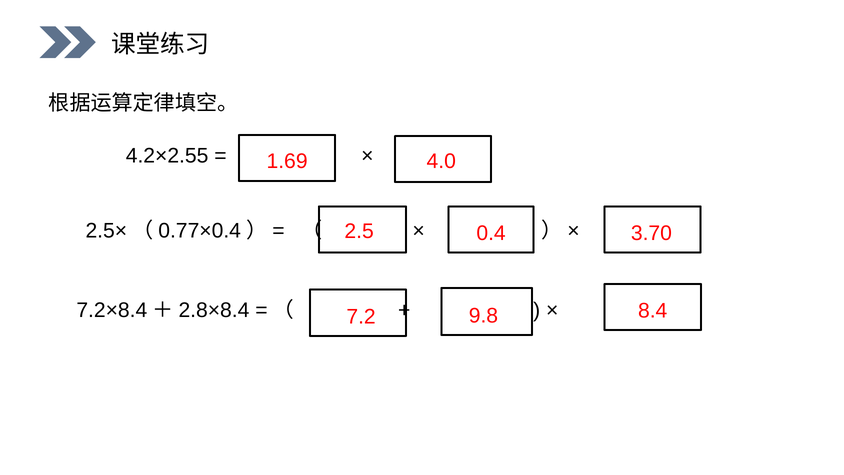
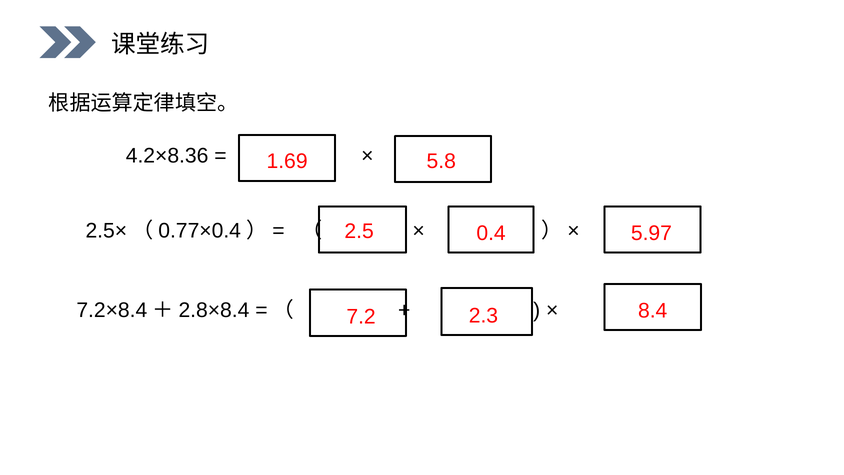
4.2×2.55: 4.2×2.55 -> 4.2×8.36
4.0: 4.0 -> 5.8
3.70: 3.70 -> 5.97
9.8: 9.8 -> 2.3
